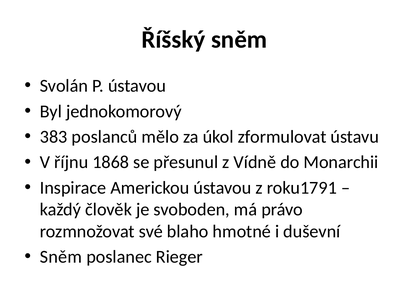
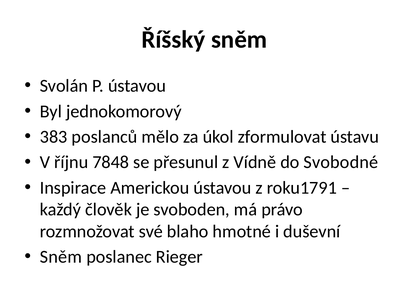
1868: 1868 -> 7848
Monarchii: Monarchii -> Svobodné
